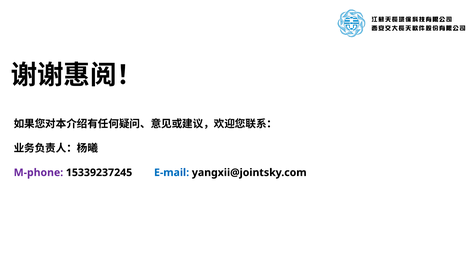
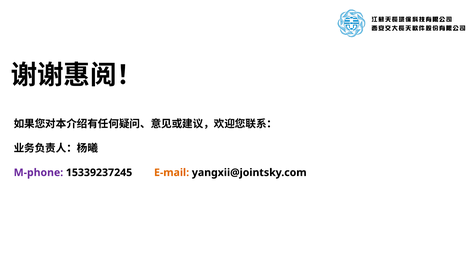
E-mail colour: blue -> orange
